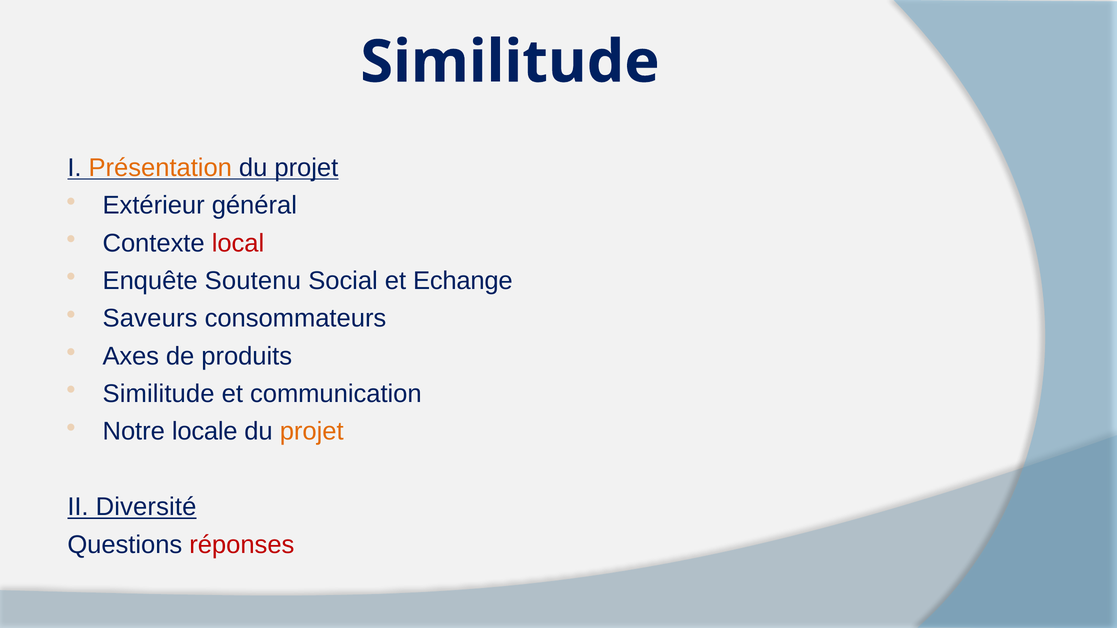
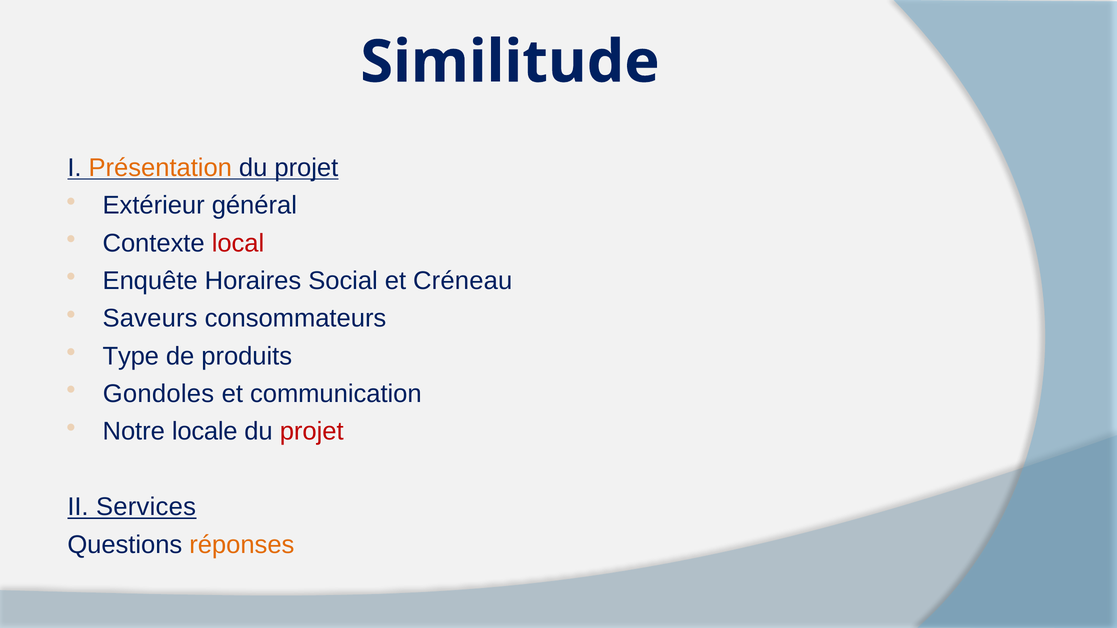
Soutenu: Soutenu -> Horaires
Echange: Echange -> Créneau
Axes: Axes -> Type
Similitude at (159, 394): Similitude -> Gondoles
projet at (312, 432) colour: orange -> red
Diversité: Diversité -> Services
réponses colour: red -> orange
